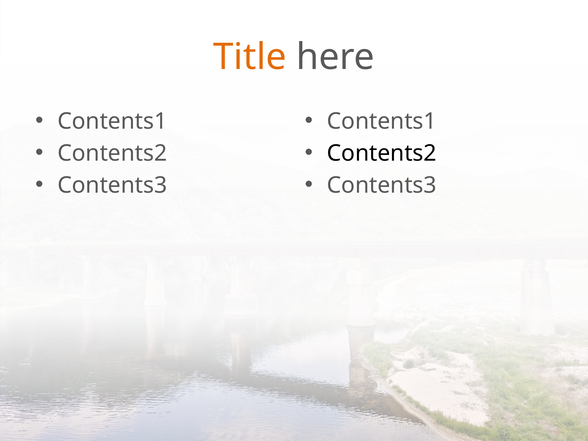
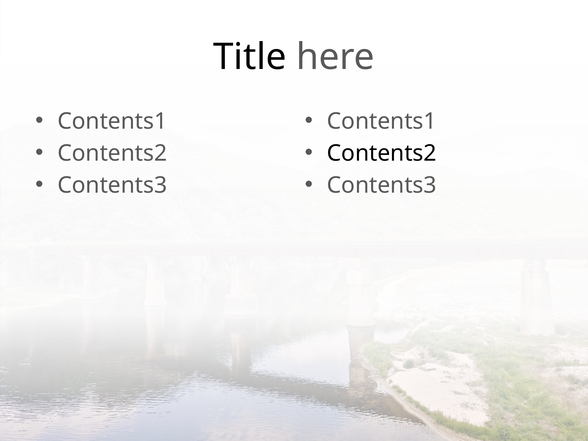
Title colour: orange -> black
